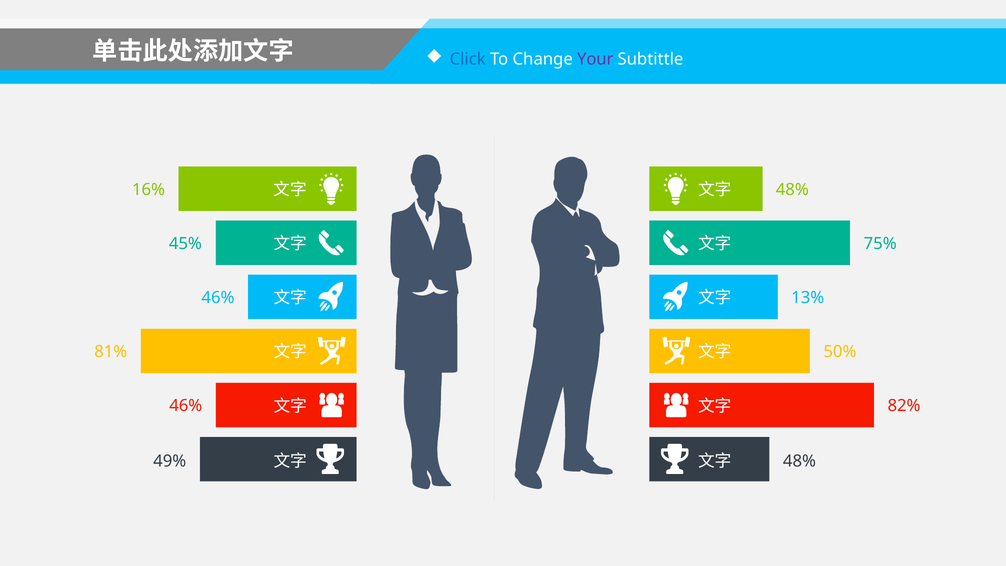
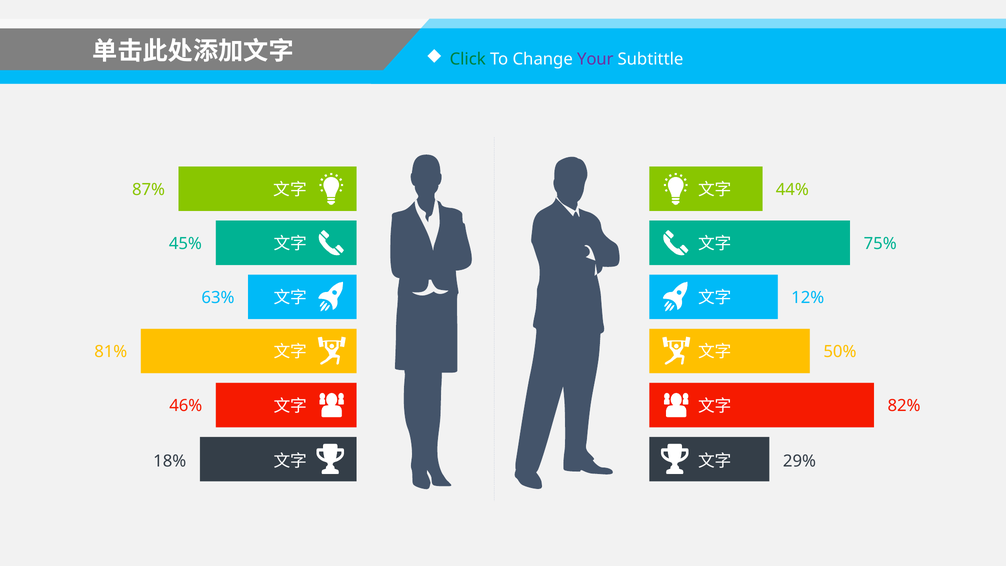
Click colour: blue -> green
16%: 16% -> 87%
48% at (792, 190): 48% -> 44%
46% at (218, 298): 46% -> 63%
13%: 13% -> 12%
49%: 49% -> 18%
48% at (799, 461): 48% -> 29%
